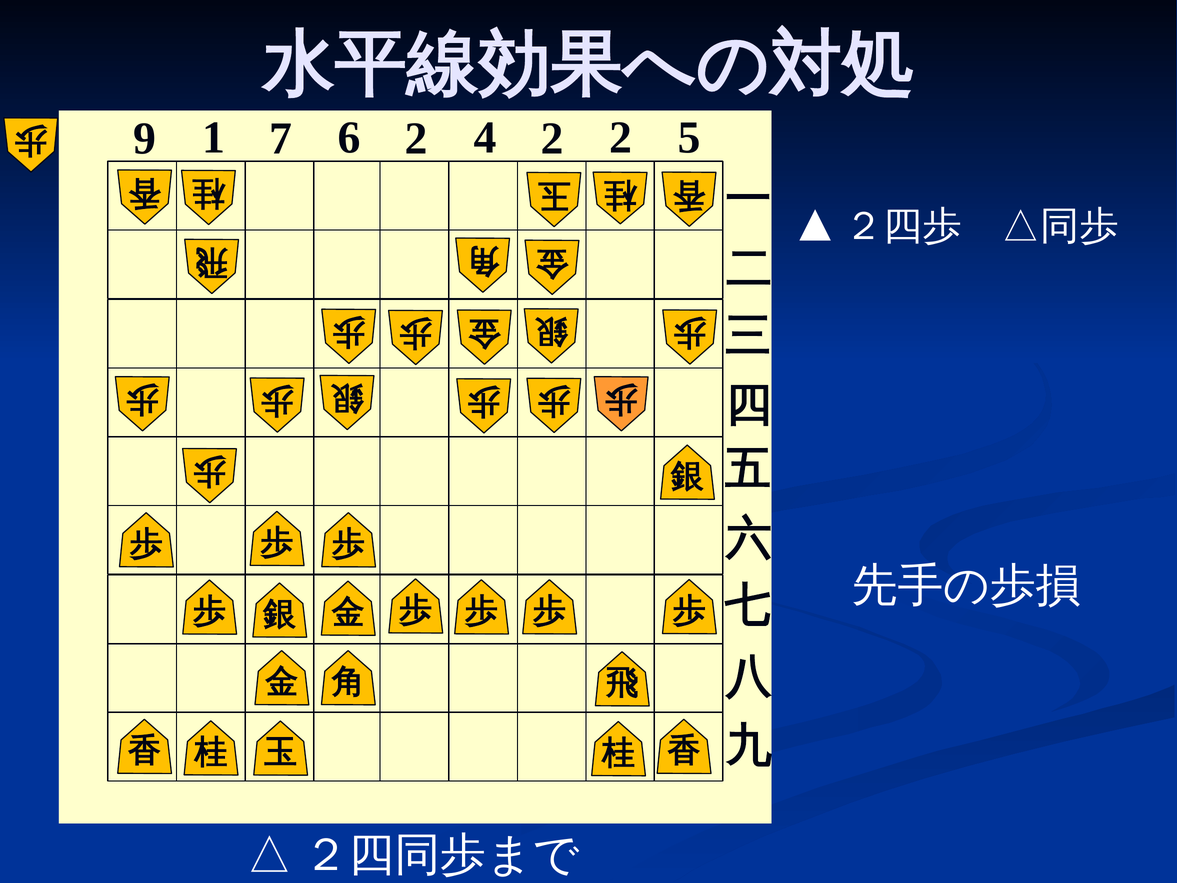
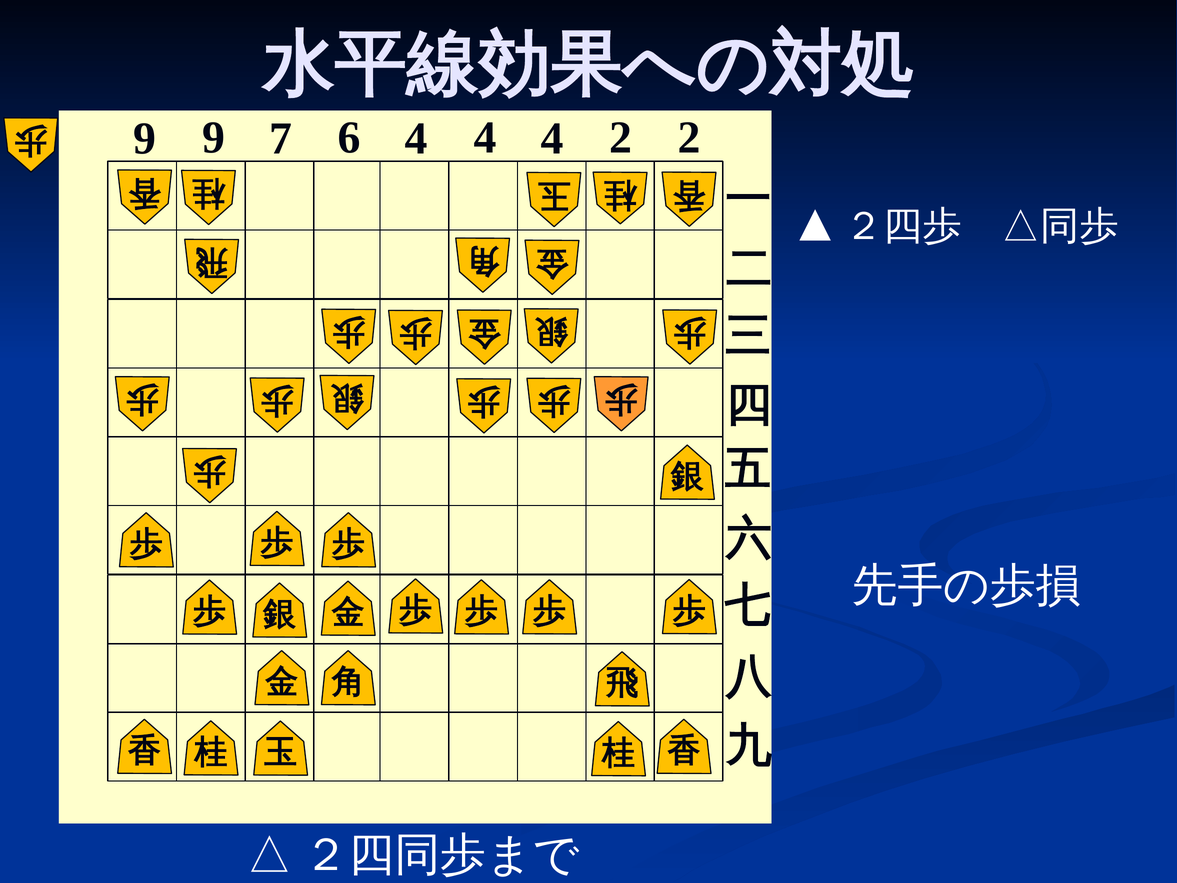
9 1: 1 -> 9
6 2: 2 -> 4
2 at (552, 138): 2 -> 4
2 5: 5 -> 2
